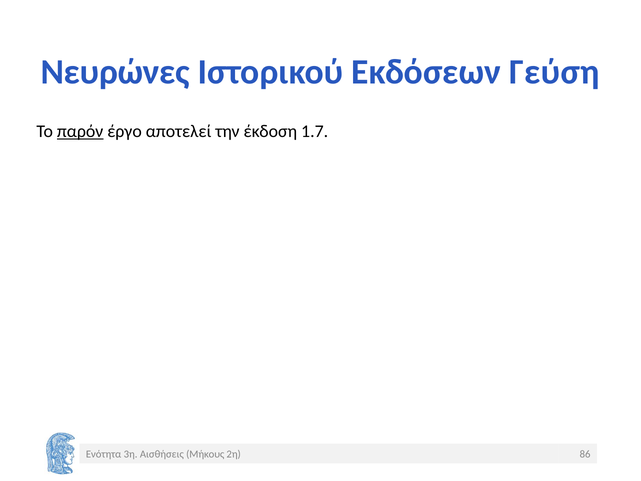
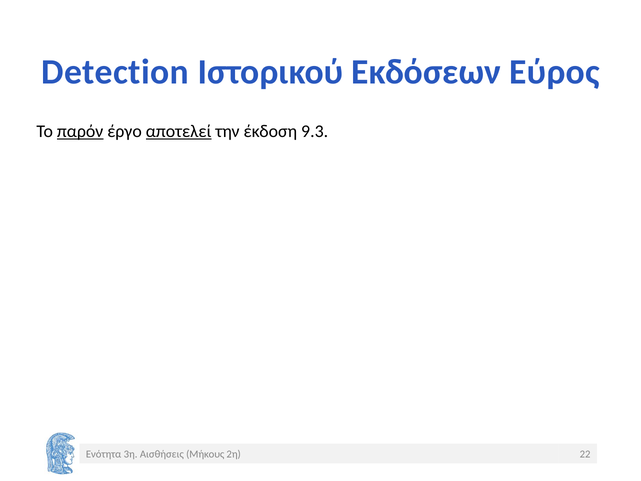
Νευρώνες: Νευρώνες -> Detection
Γεύση: Γεύση -> Εύρος
αποτελεί underline: none -> present
1.7: 1.7 -> 9.3
86: 86 -> 22
